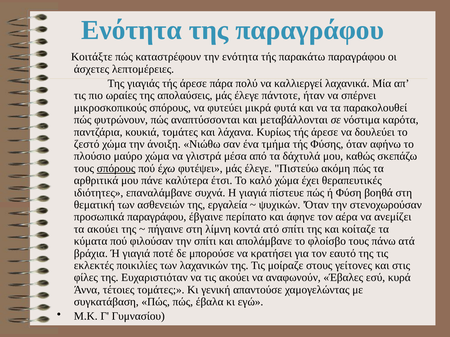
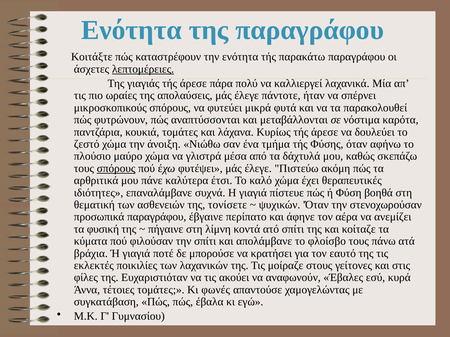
λεπτομέρειες underline: none -> present
εργαλεία: εργαλεία -> τονίσετε
τα ακούει: ακούει -> φυσική
γενική: γενική -> φωνές
